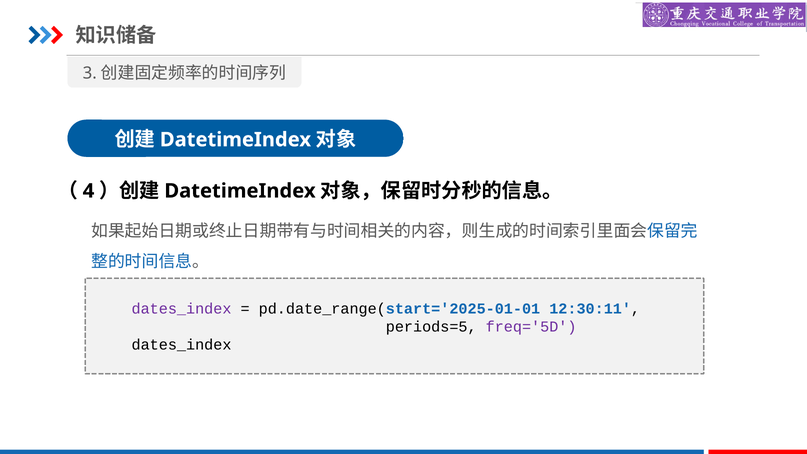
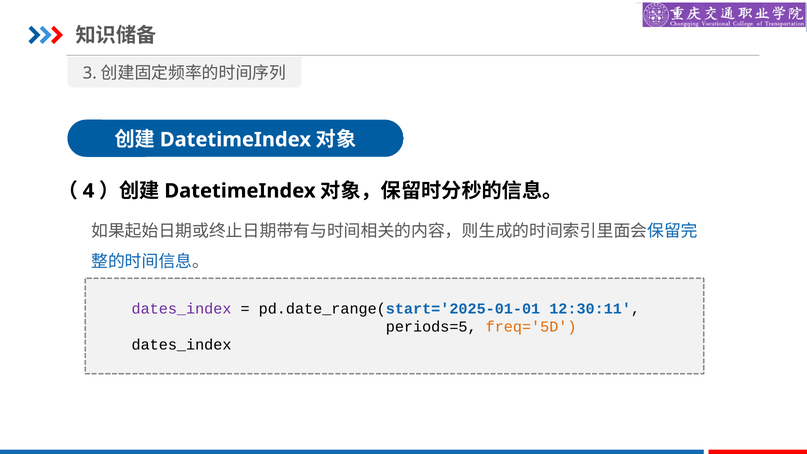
freq='5D colour: purple -> orange
